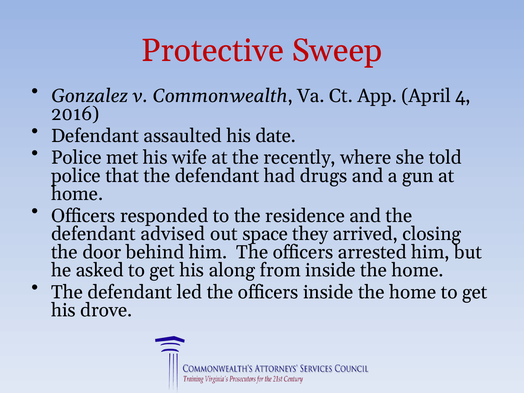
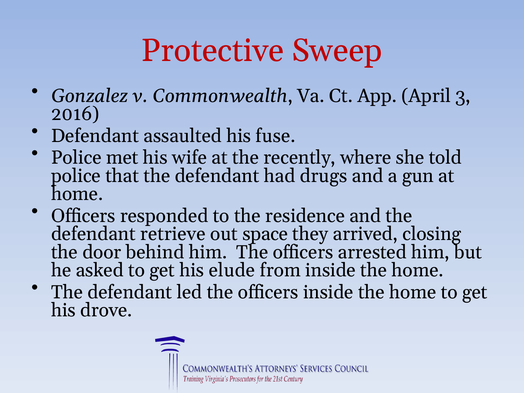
4: 4 -> 3
date: date -> fuse
advised: advised -> retrieve
along: along -> elude
